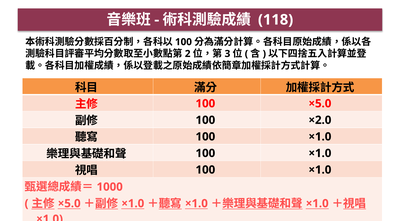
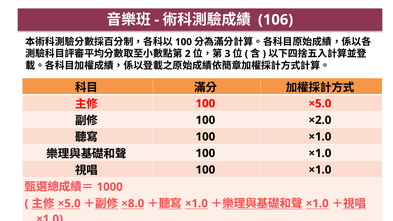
118: 118 -> 106
×1.0 at (133, 204): ×1.0 -> ×8.0
